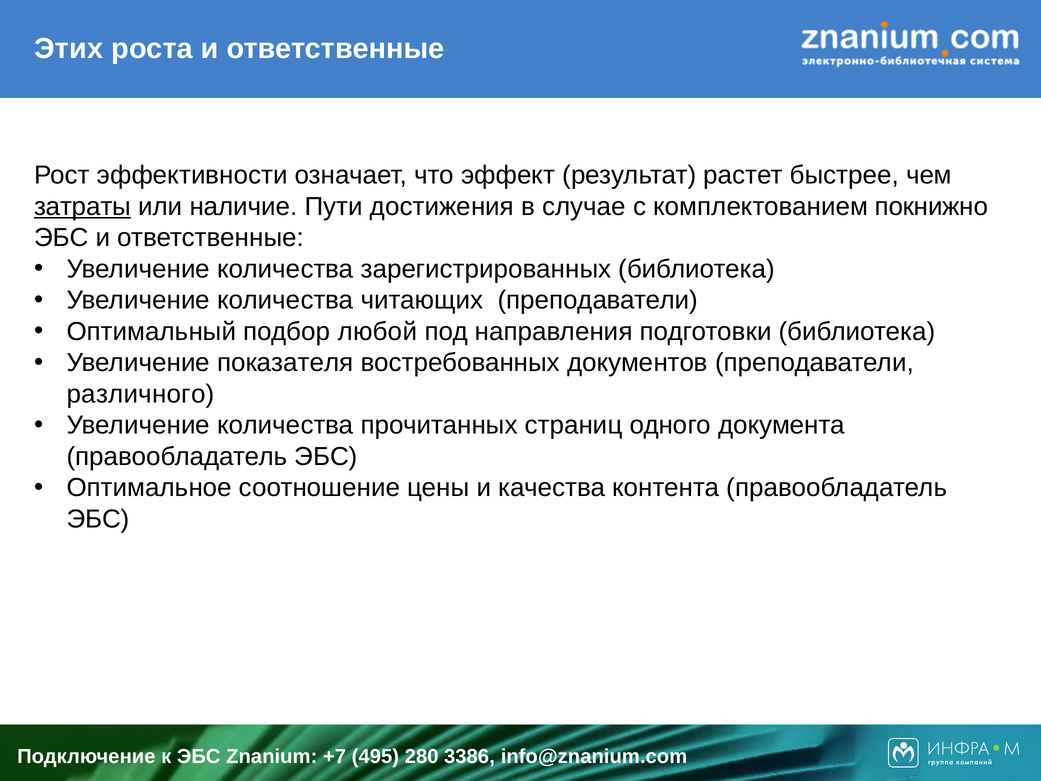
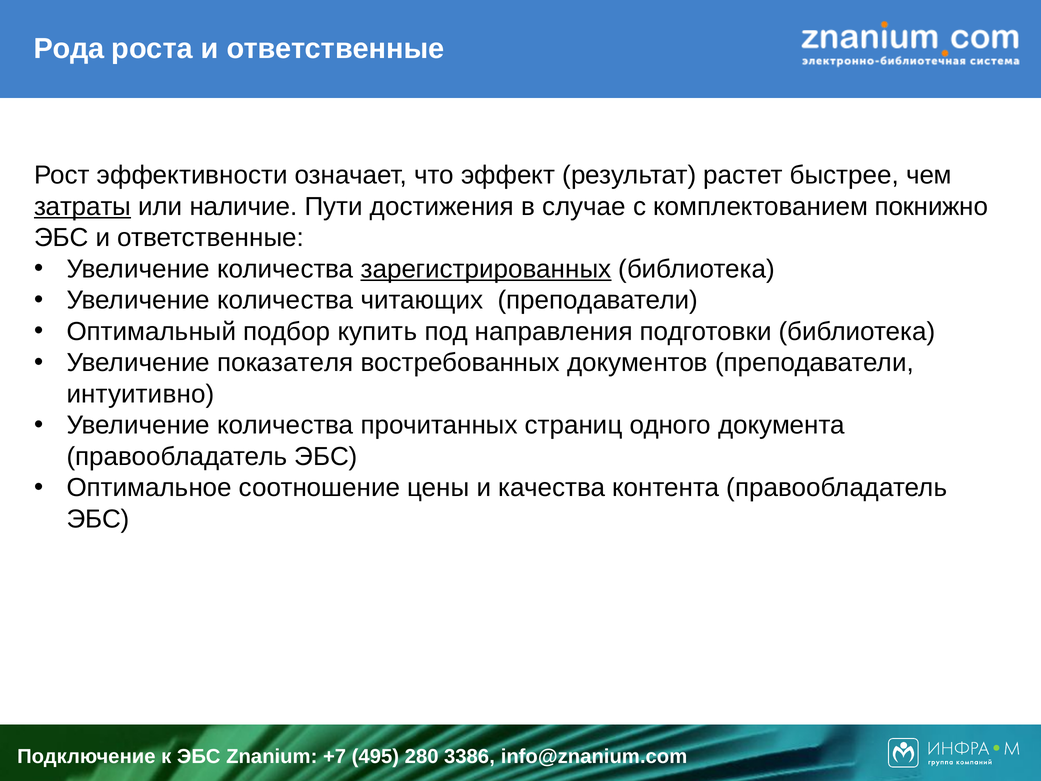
Этих: Этих -> Рода
зарегистрированных underline: none -> present
любой: любой -> купить
различного: различного -> интуитивно
